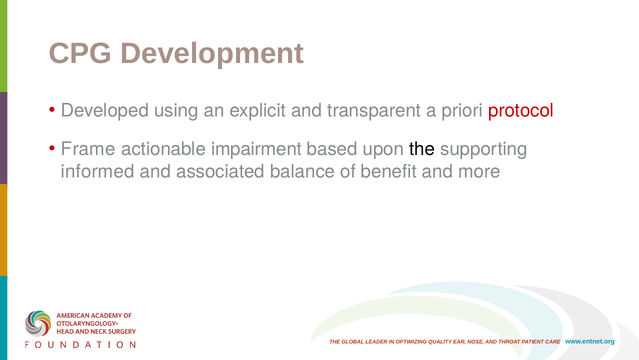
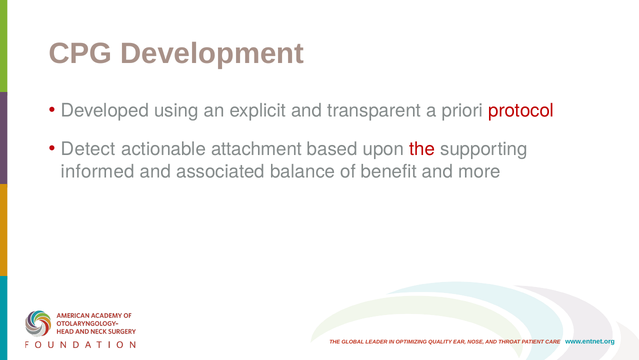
Frame: Frame -> Detect
impairment: impairment -> attachment
the at (422, 149) colour: black -> red
